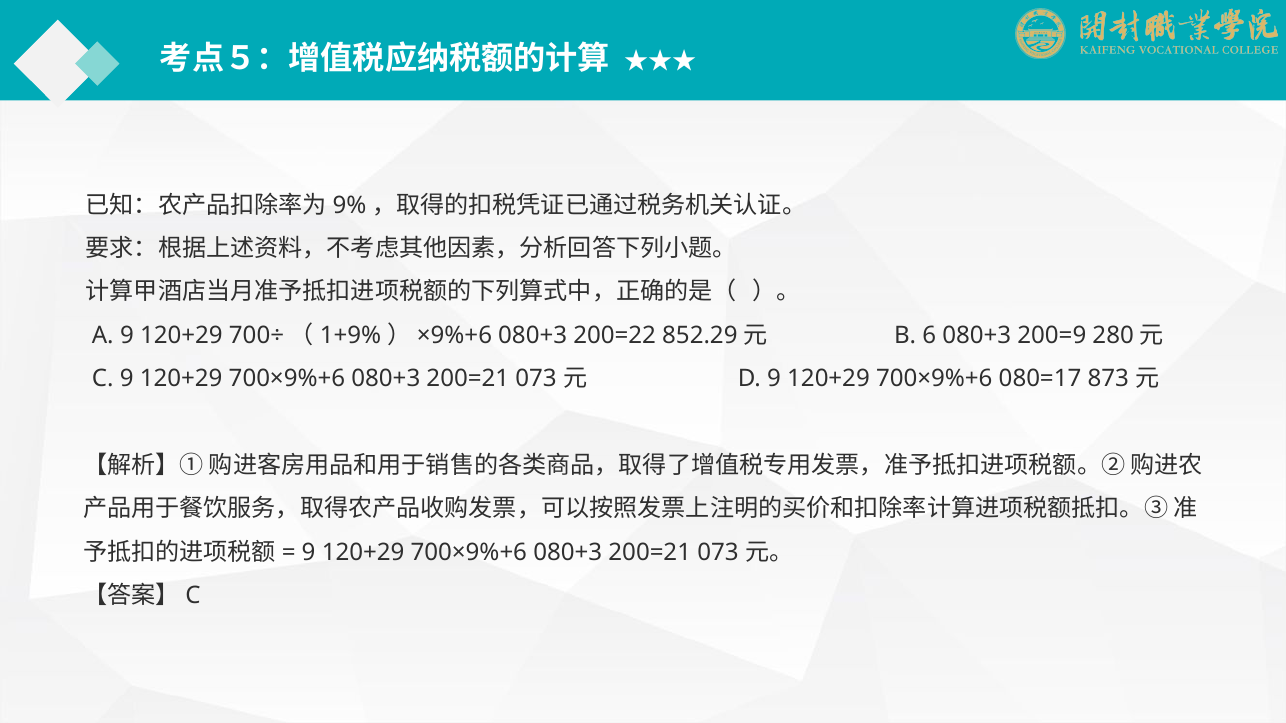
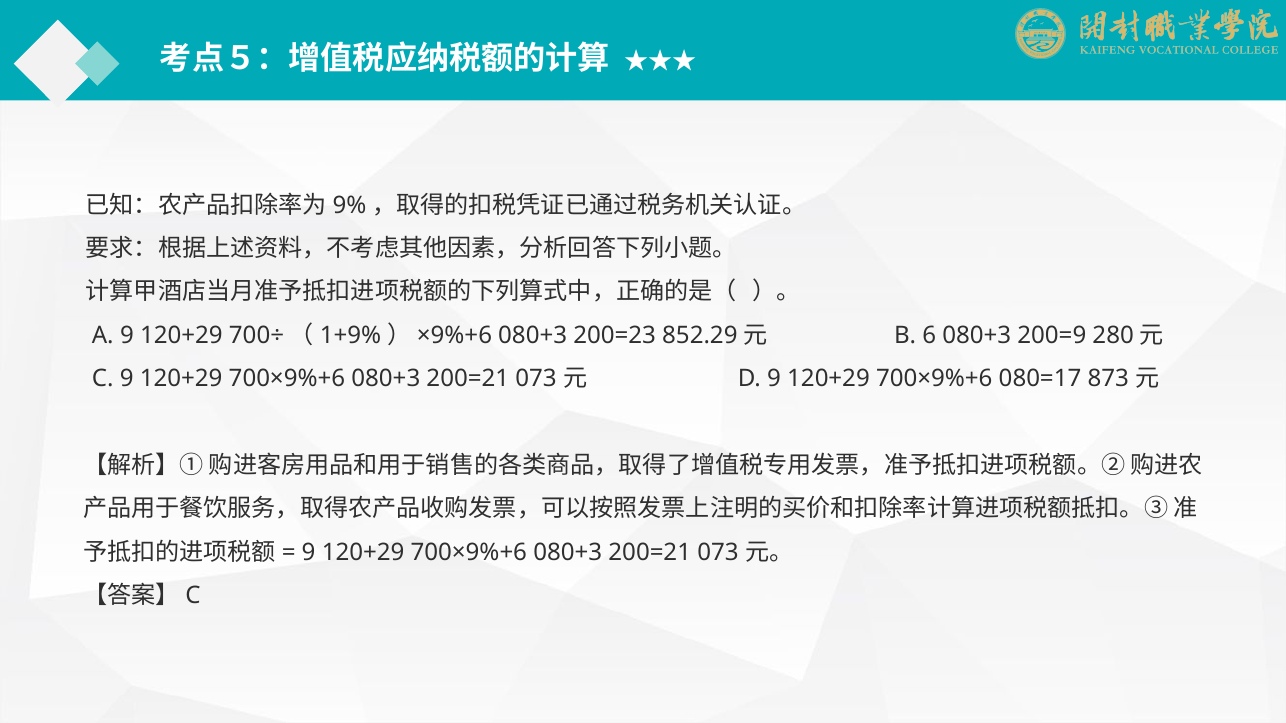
200=22: 200=22 -> 200=23
